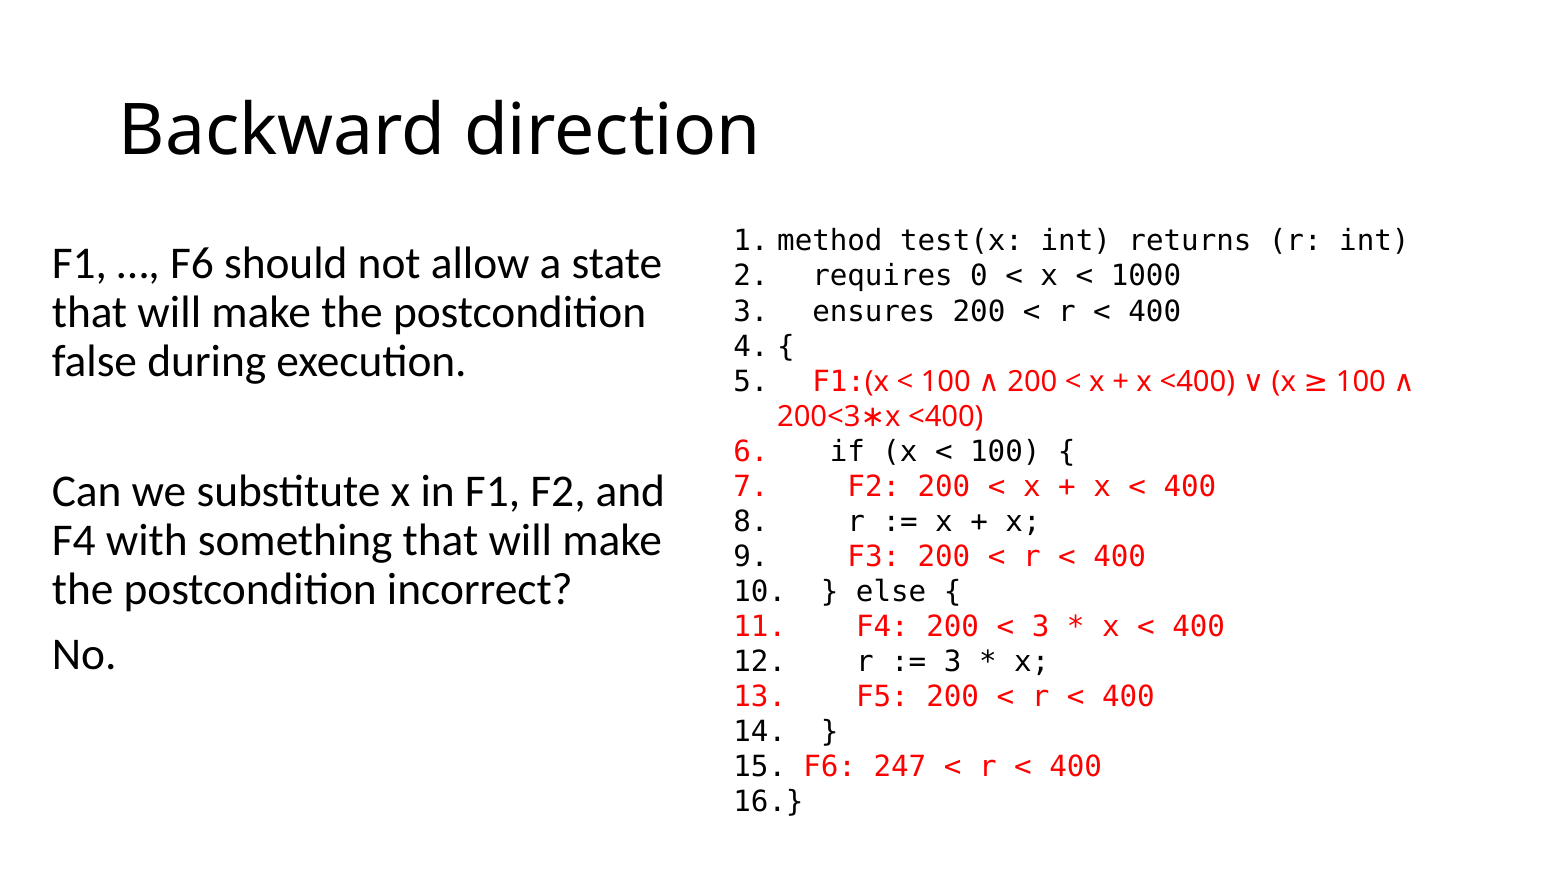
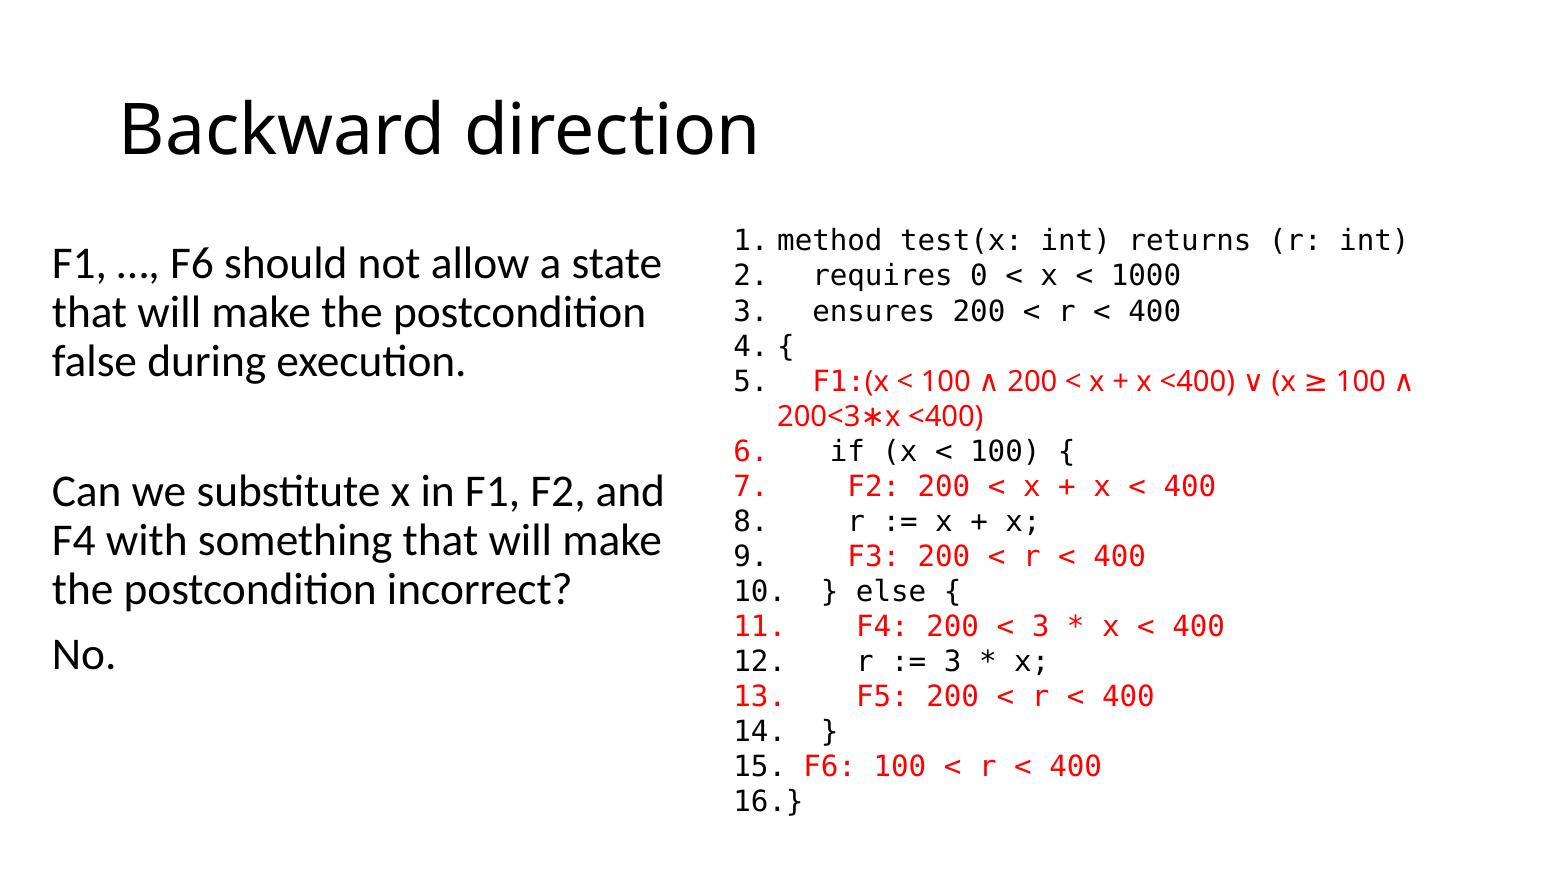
F6 247: 247 -> 100
